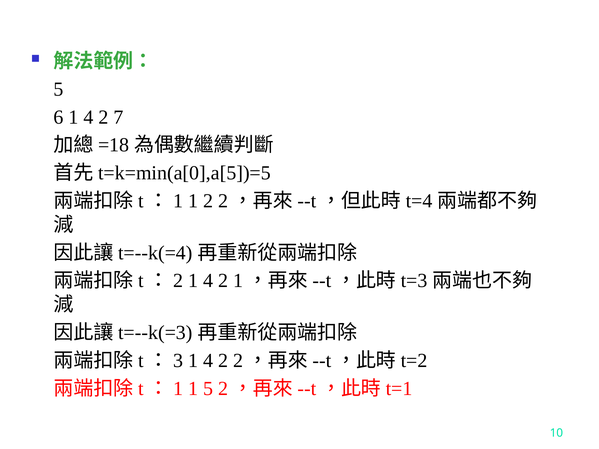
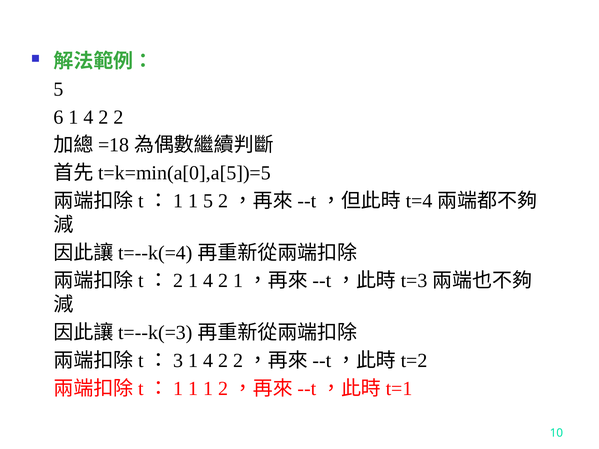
2 7: 7 -> 2
1 2: 2 -> 5
1 5: 5 -> 1
